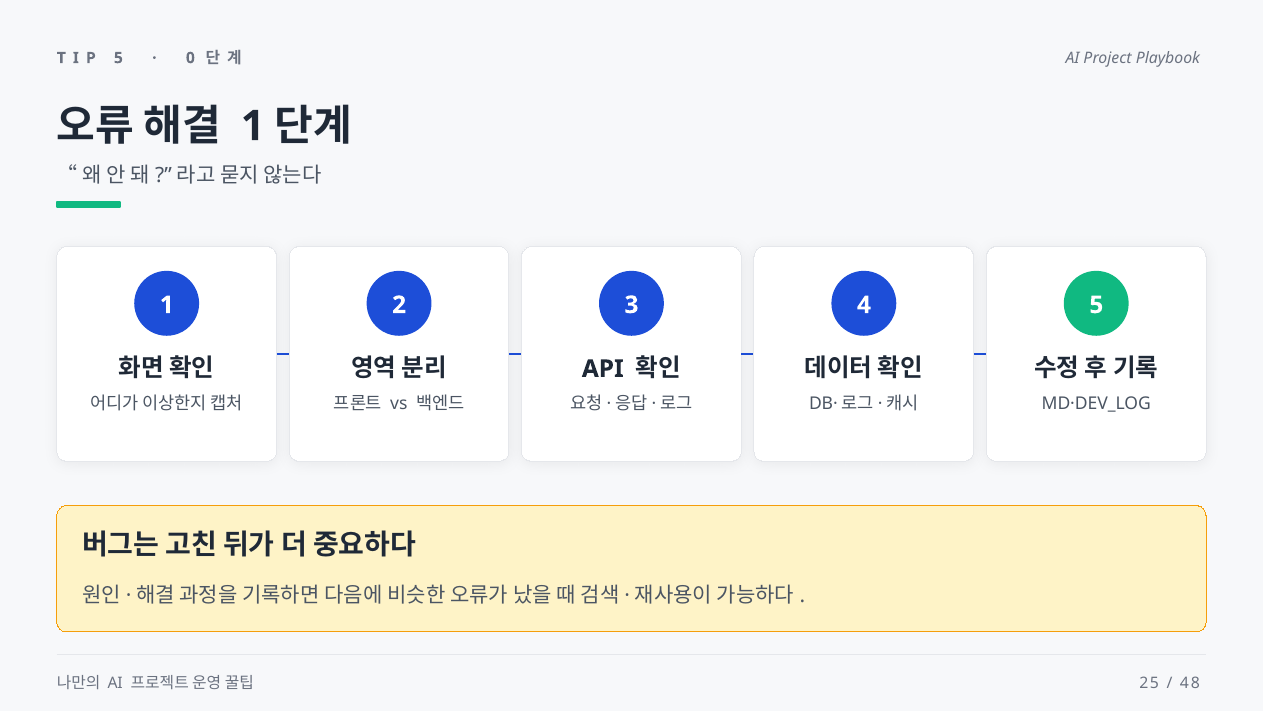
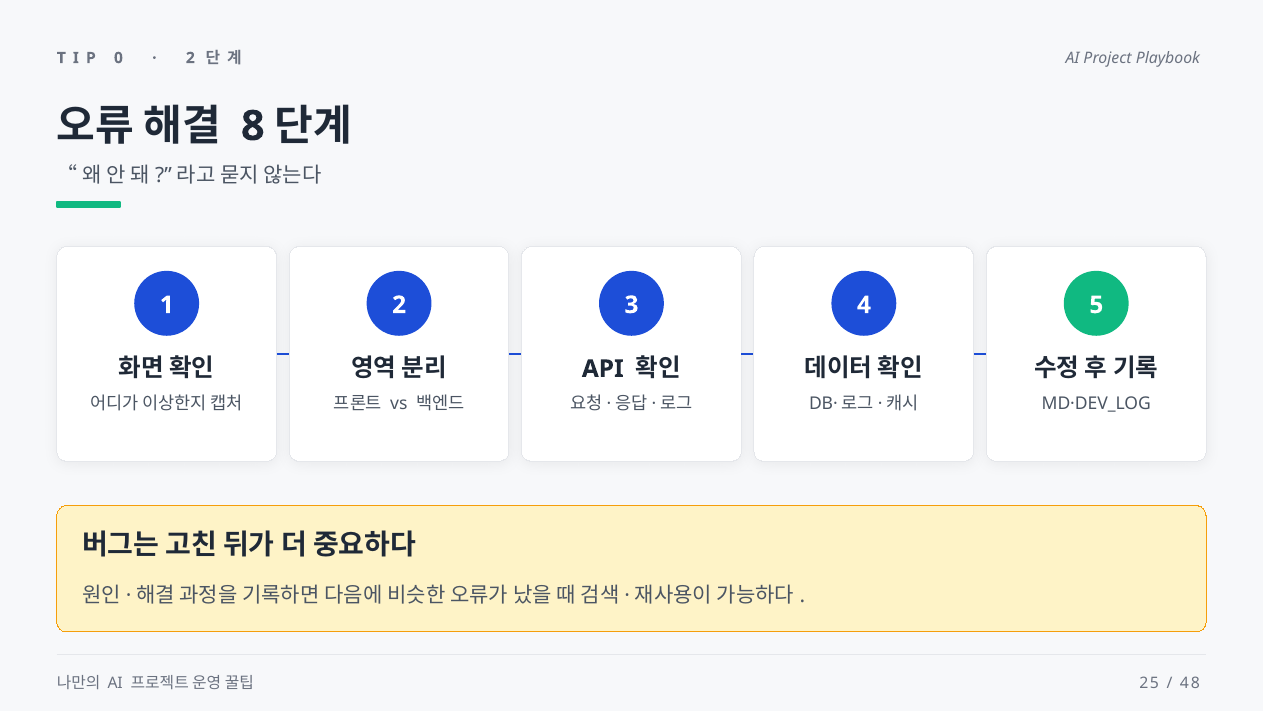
5 at (118, 58): 5 -> 0
0 at (190, 58): 0 -> 2
1 at (253, 126): 1 -> 8
